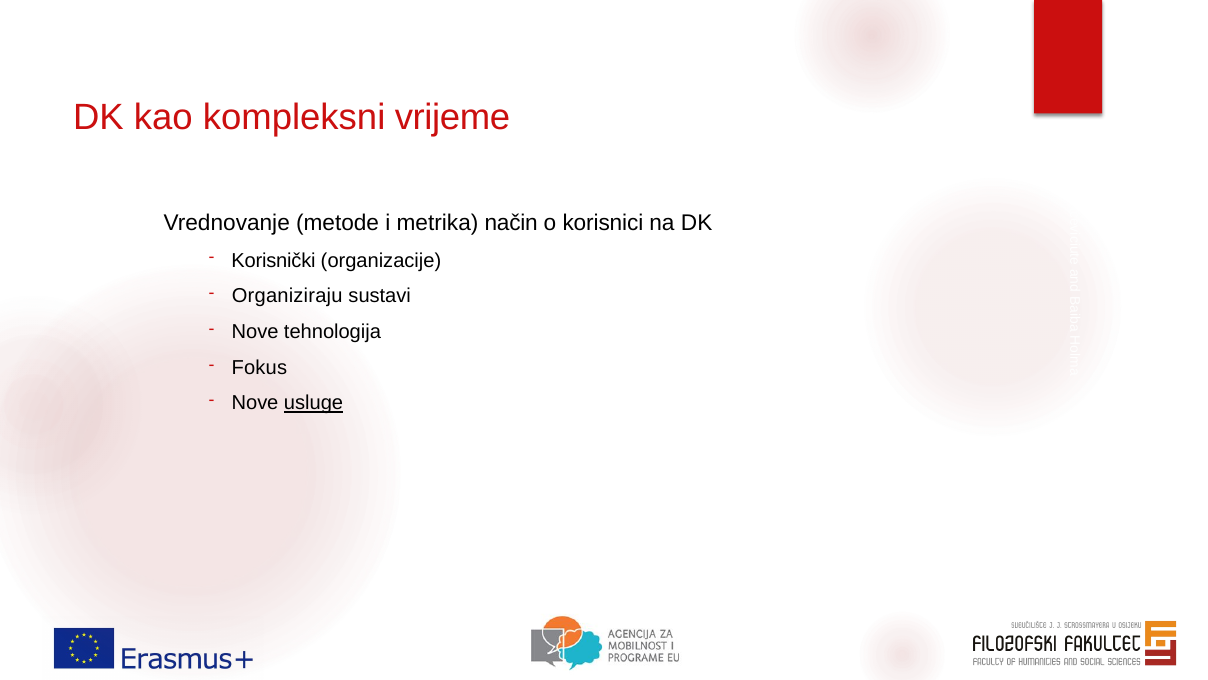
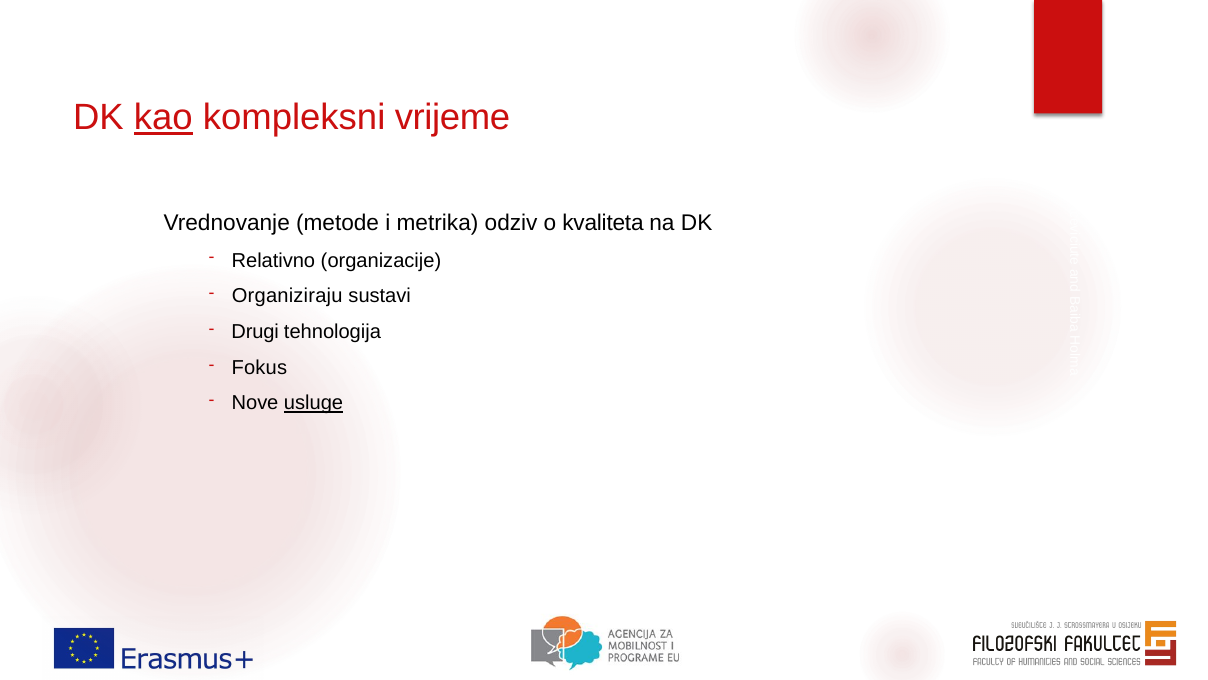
kao underline: none -> present
način: način -> odziv
korisnici: korisnici -> kvaliteta
Korisnički: Korisnički -> Relativno
Nove at (255, 332): Nove -> Drugi
